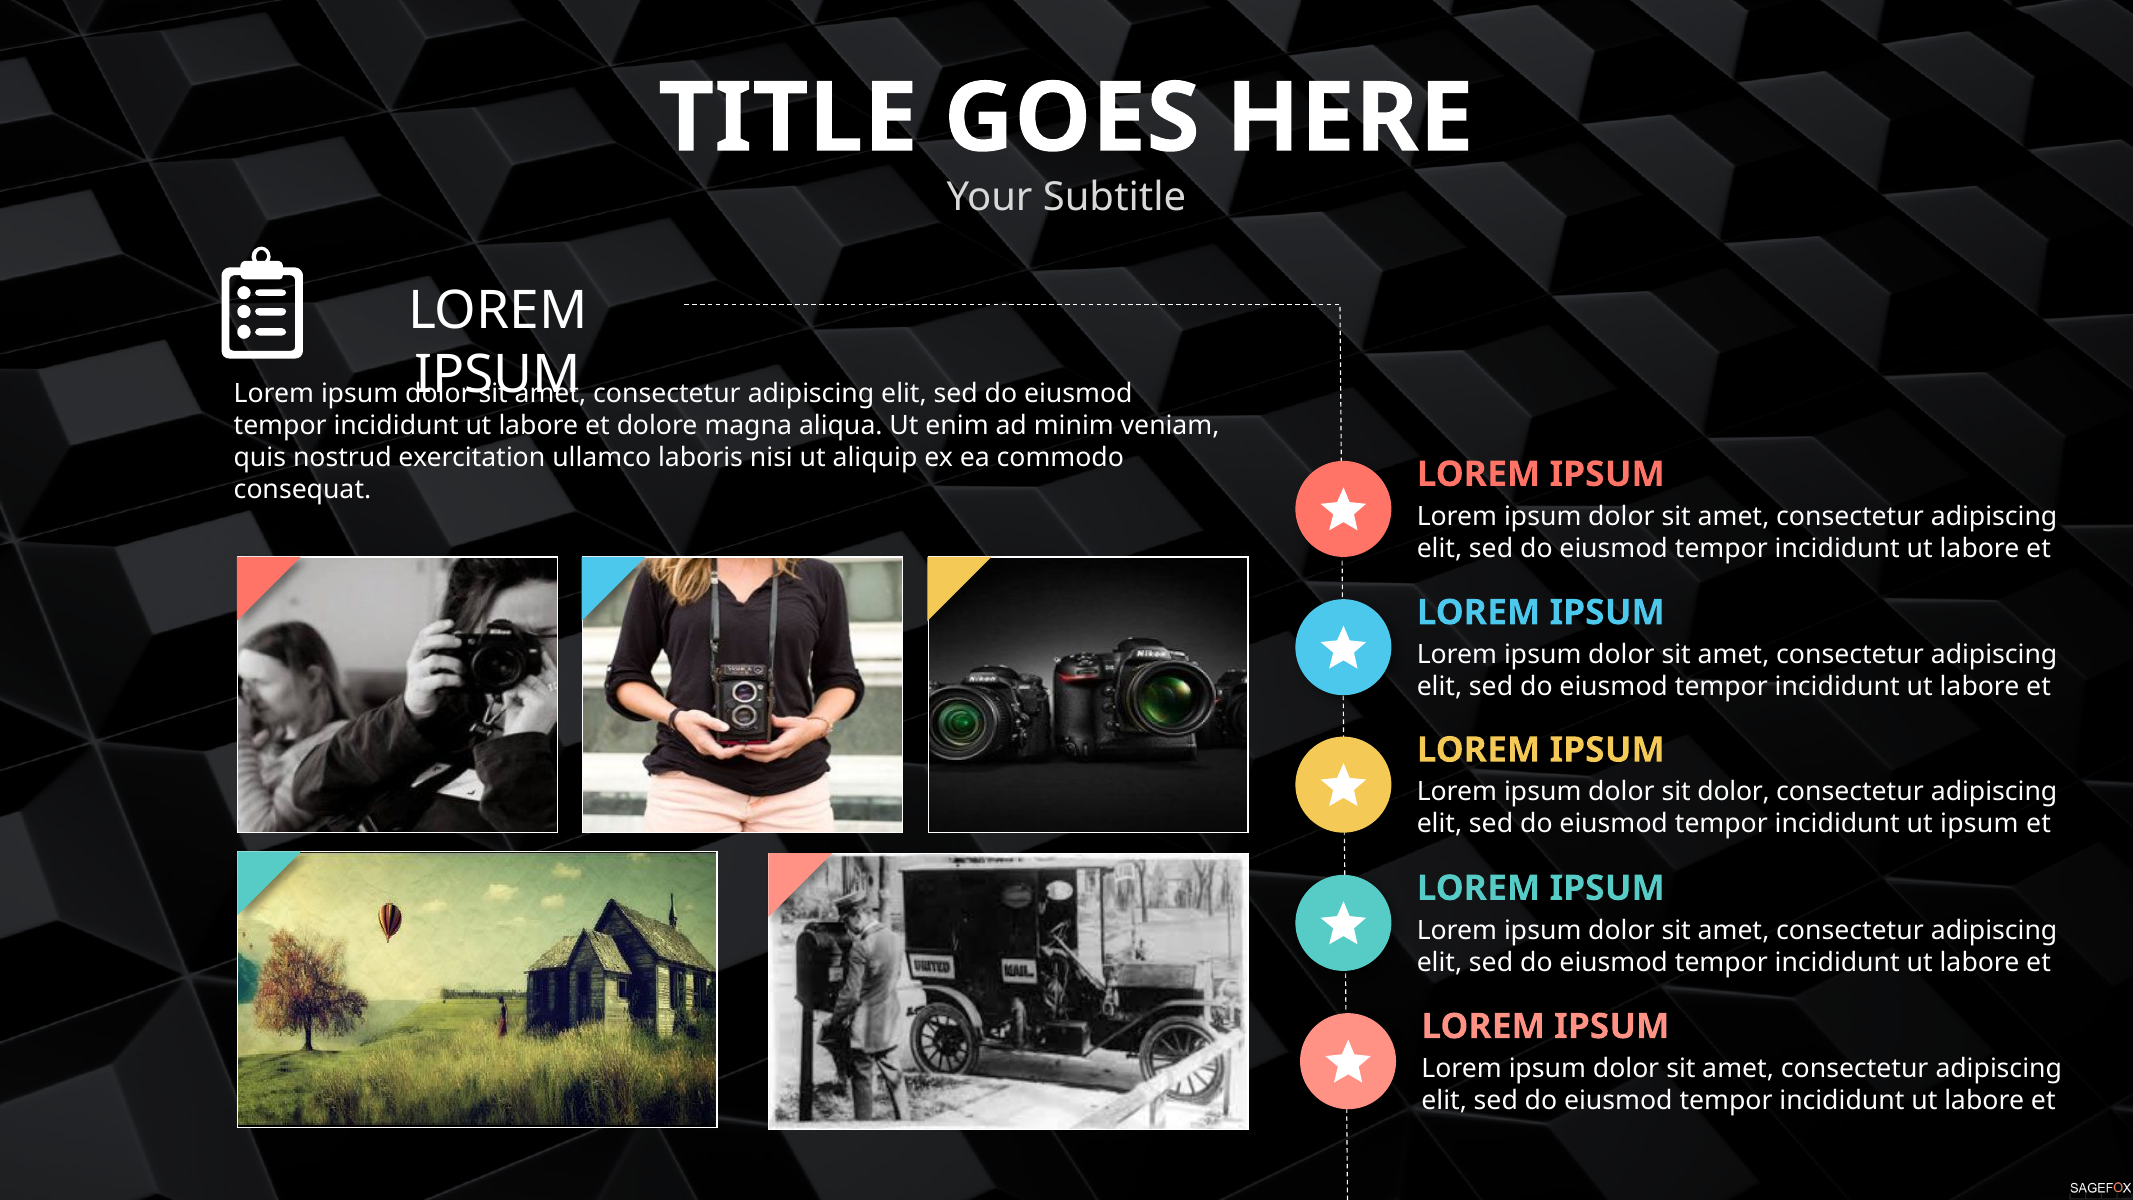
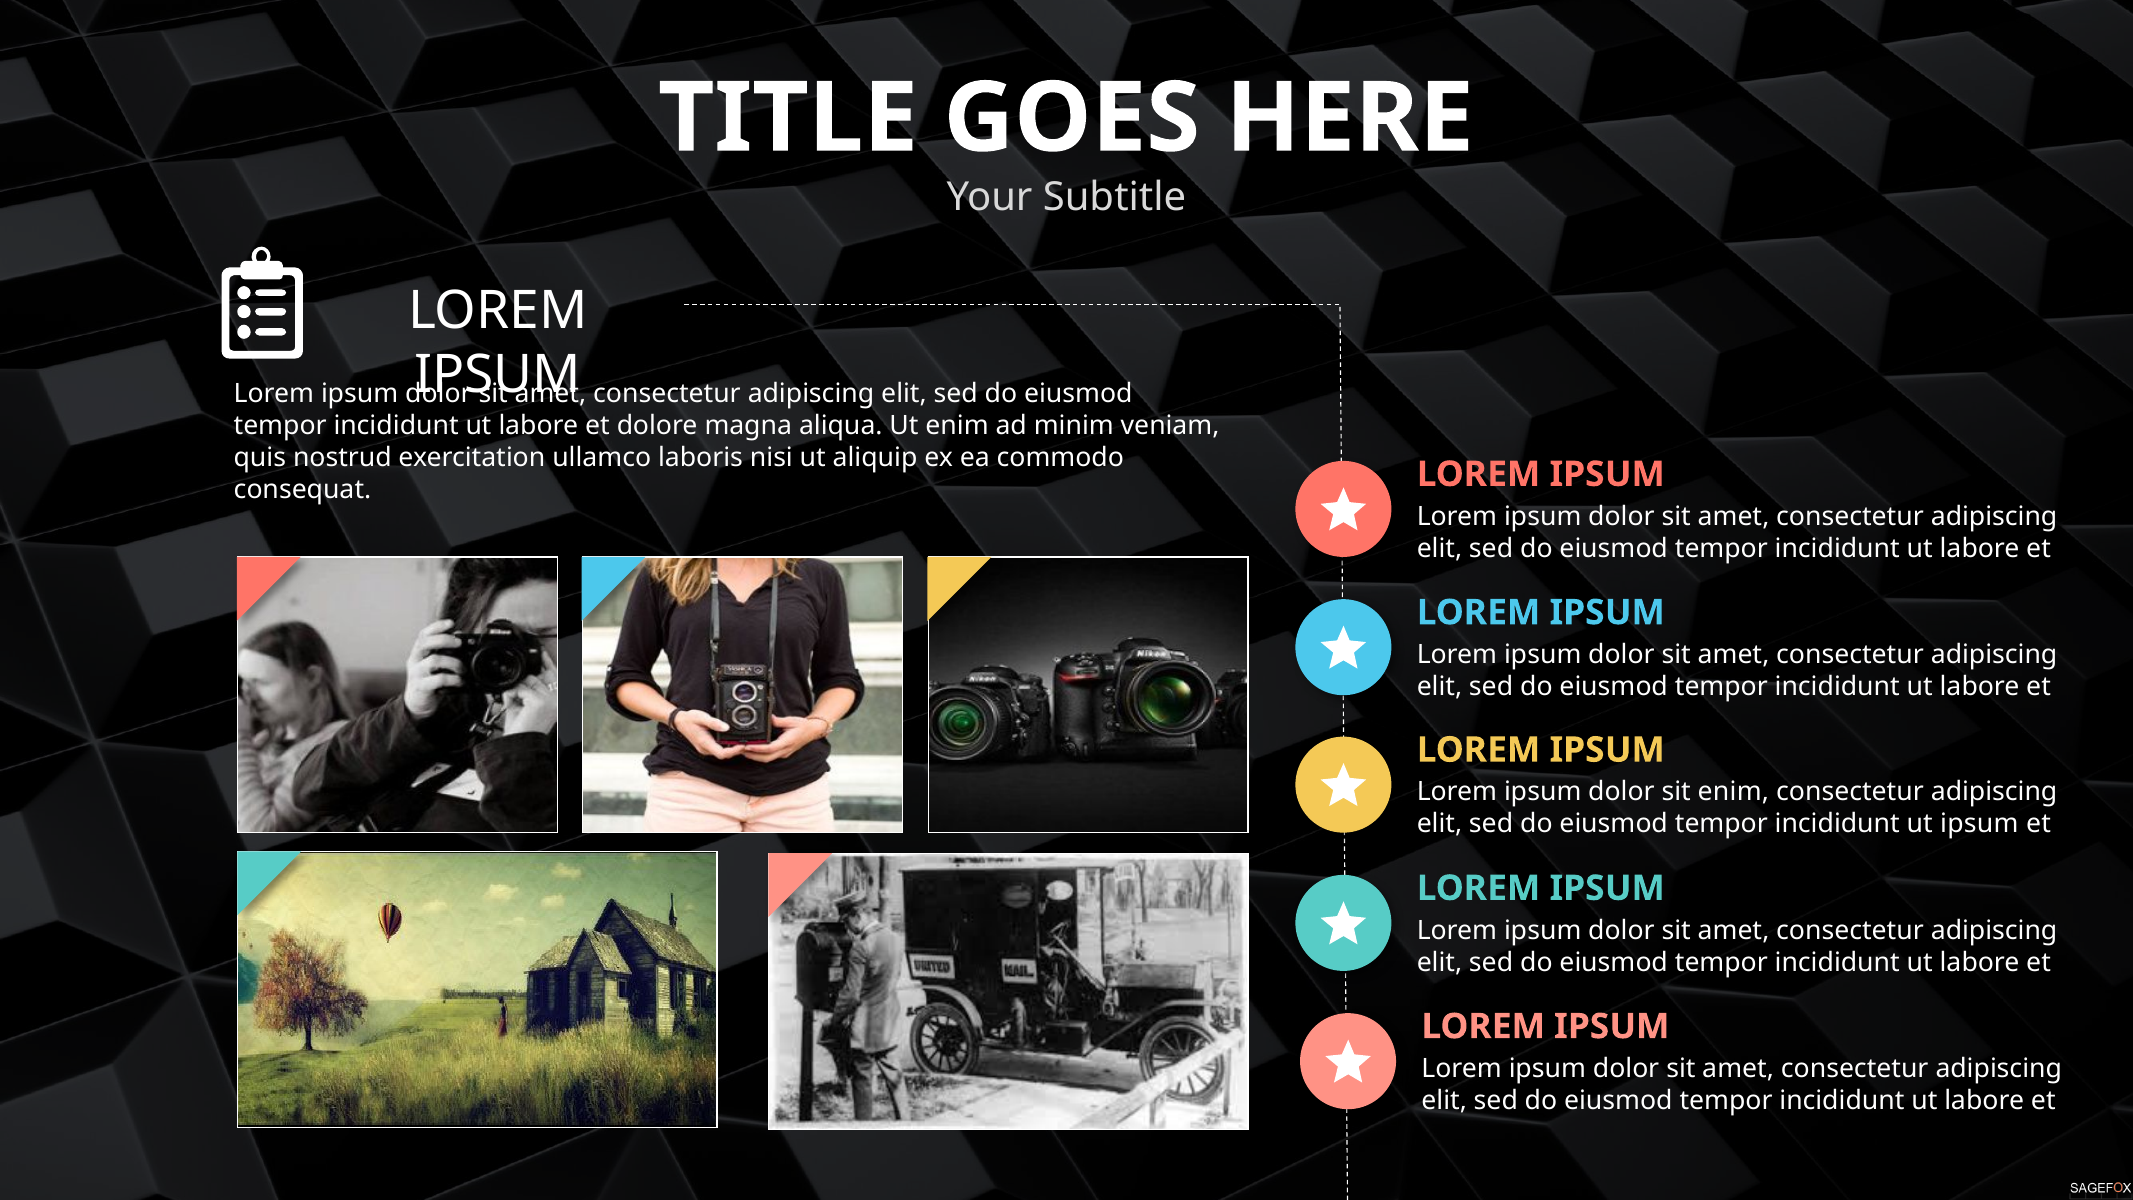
sit dolor: dolor -> enim
